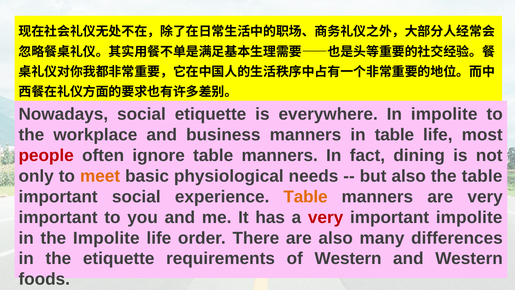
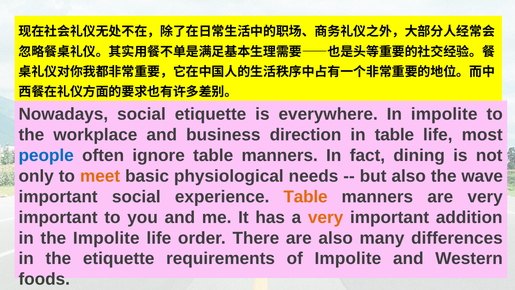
business manners: manners -> direction
people colour: red -> blue
the table: table -> wave
very at (326, 217) colour: red -> orange
important impolite: impolite -> addition
of Western: Western -> Impolite
